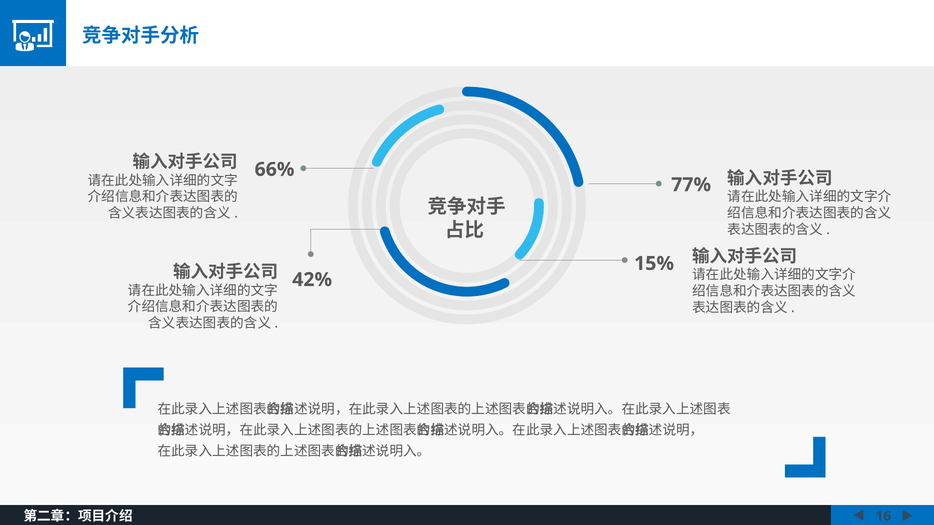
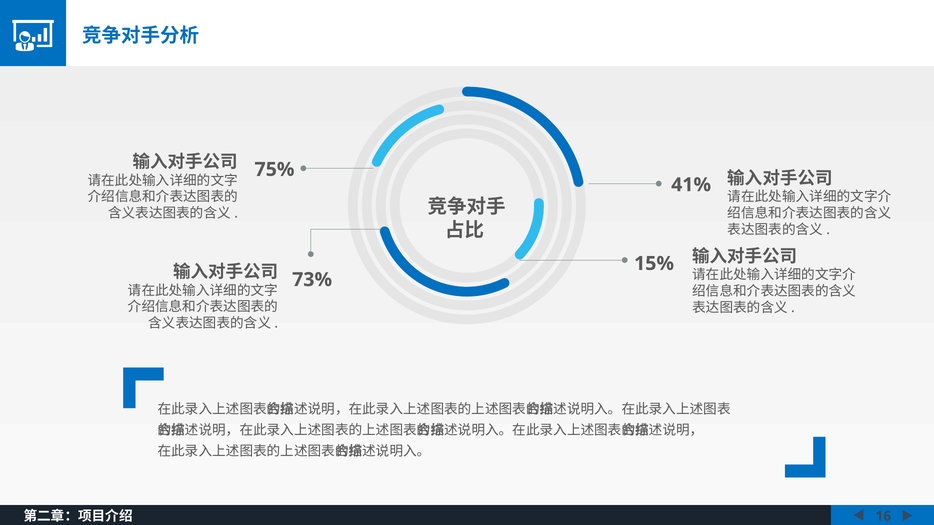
66%: 66% -> 75%
77%: 77% -> 41%
42%: 42% -> 73%
